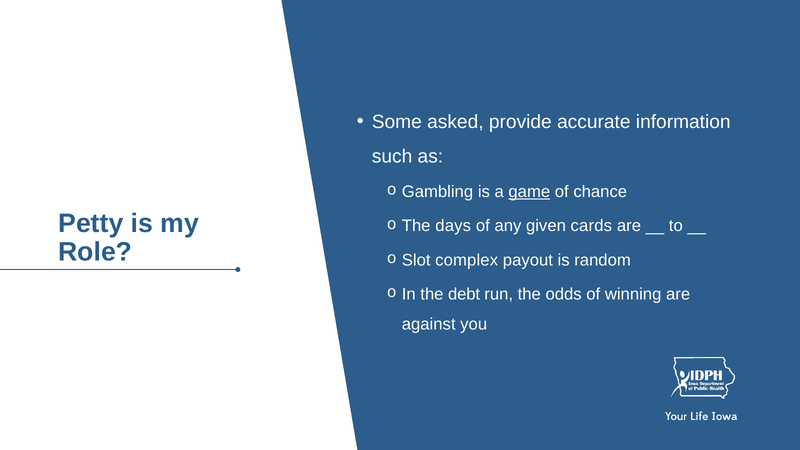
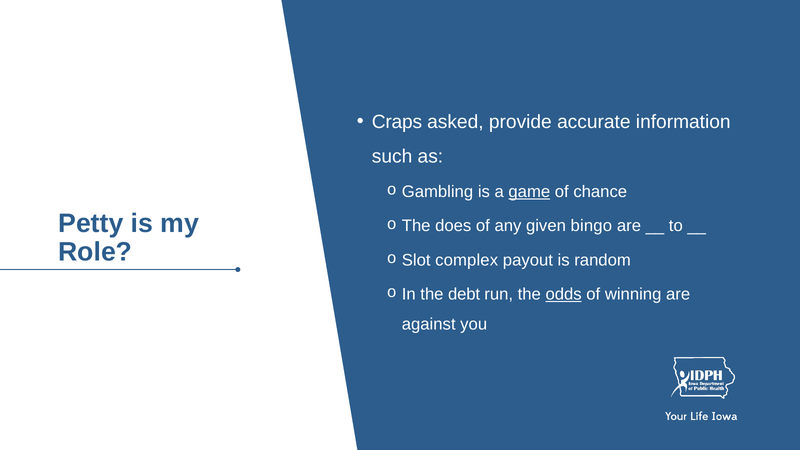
Some: Some -> Craps
days: days -> does
cards: cards -> bingo
odds underline: none -> present
